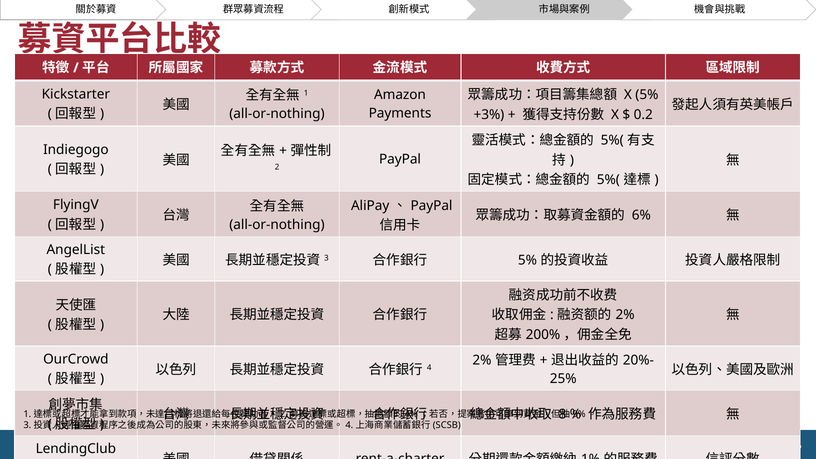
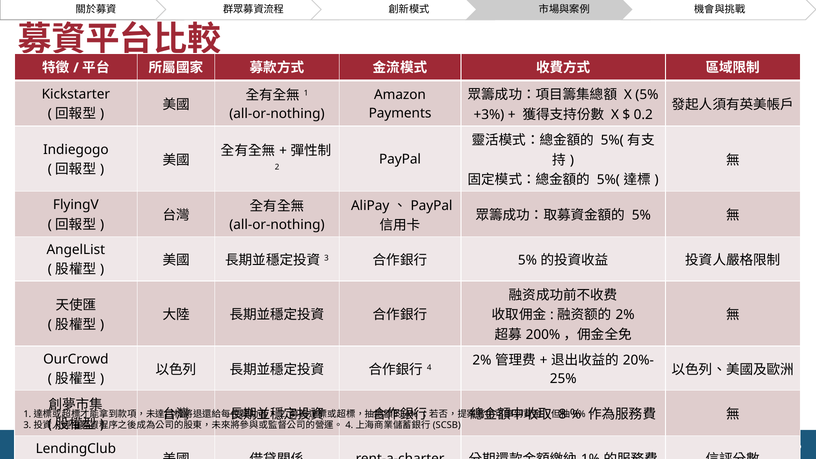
6% at (641, 215): 6% -> 5%
